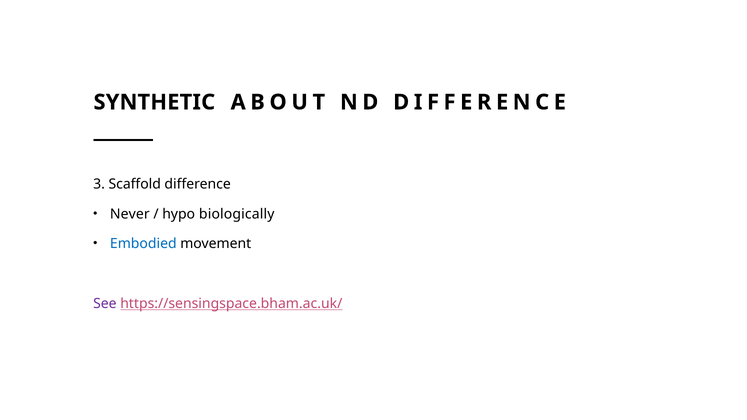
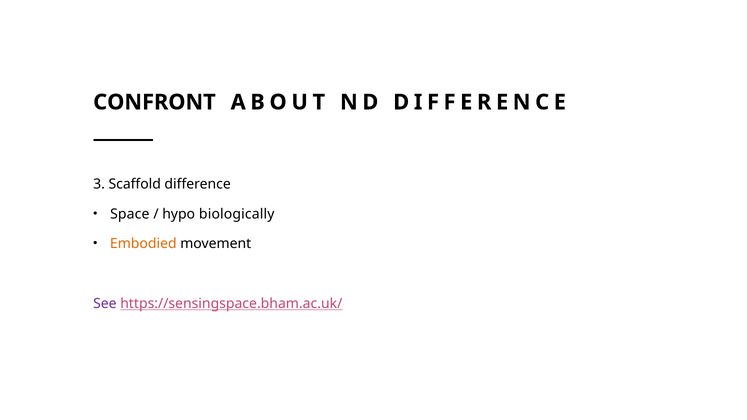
SYNTHETIC: SYNTHETIC -> CONFRONT
Never: Never -> Space
Embodied colour: blue -> orange
